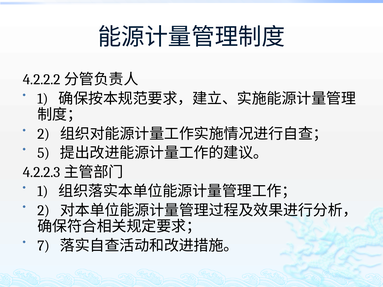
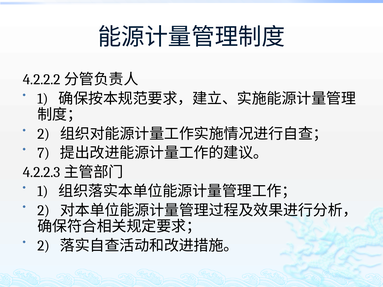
5: 5 -> 7
7 at (44, 246): 7 -> 2
